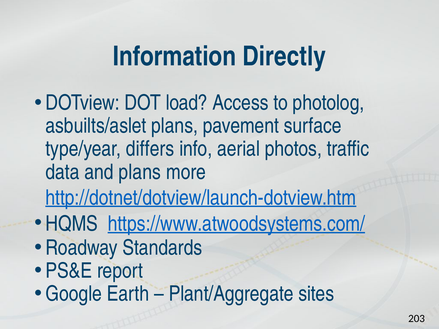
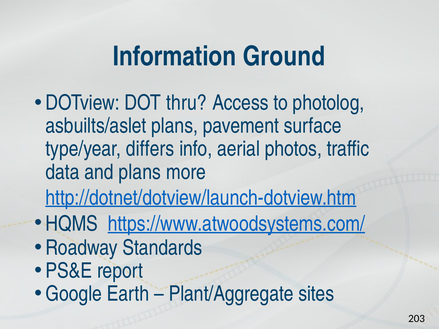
Directly: Directly -> Ground
load: load -> thru
